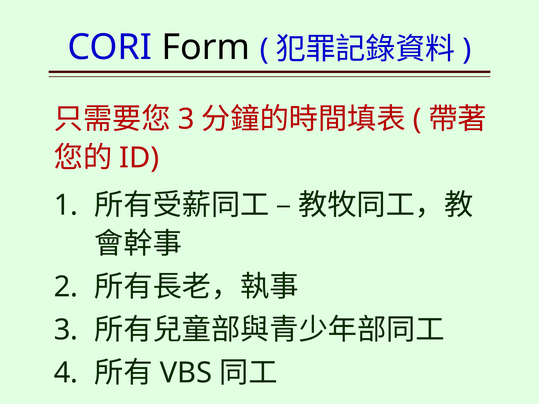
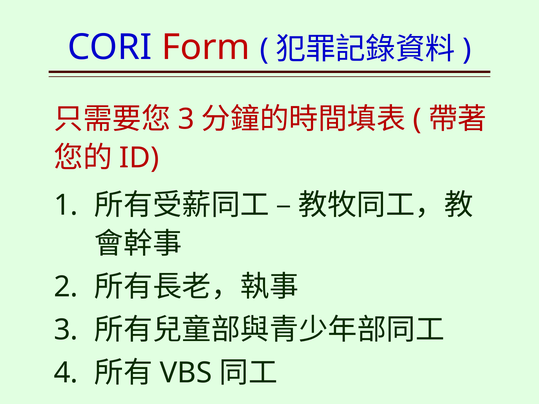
Form colour: black -> red
